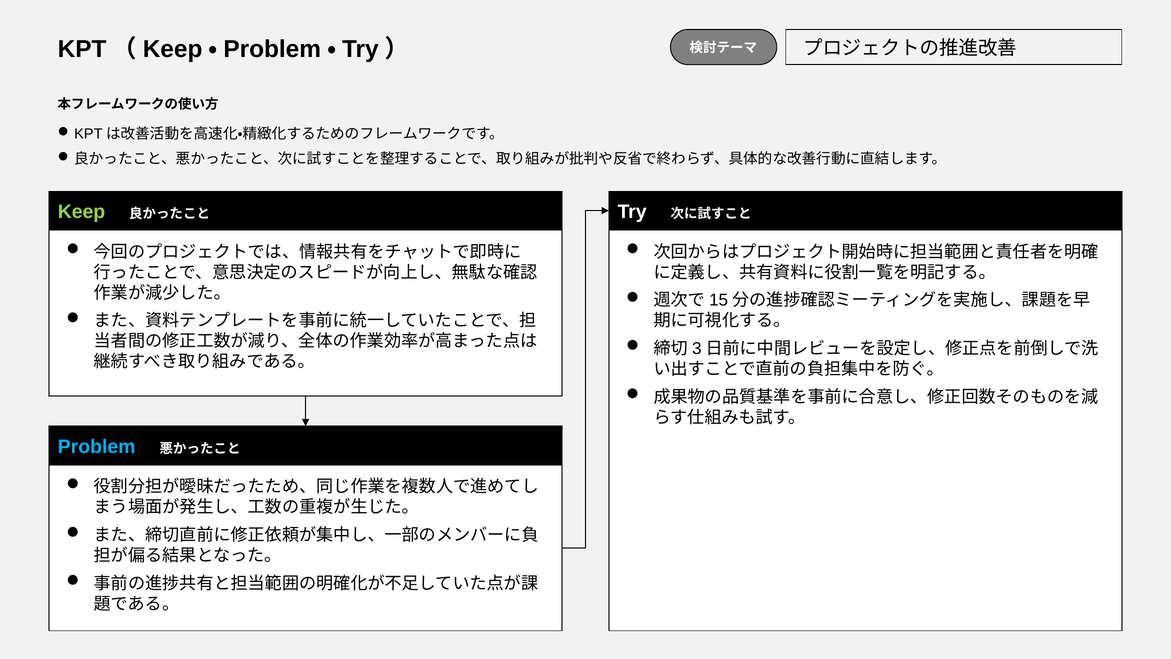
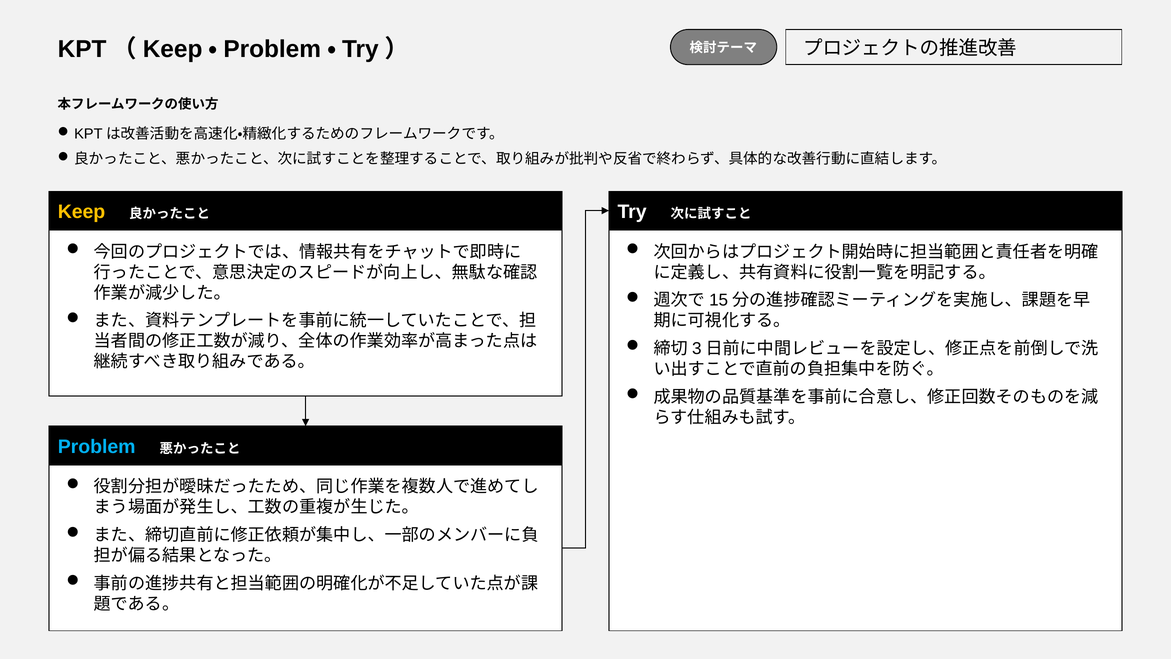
Keep colour: light green -> yellow
